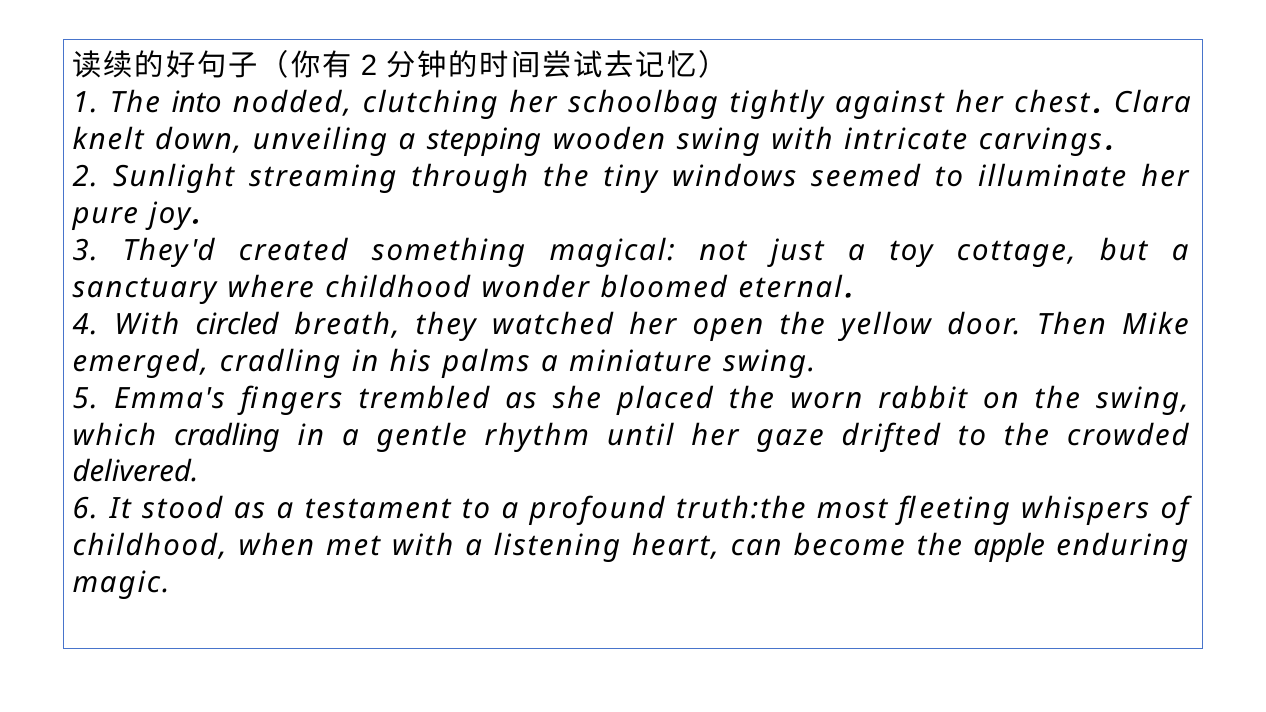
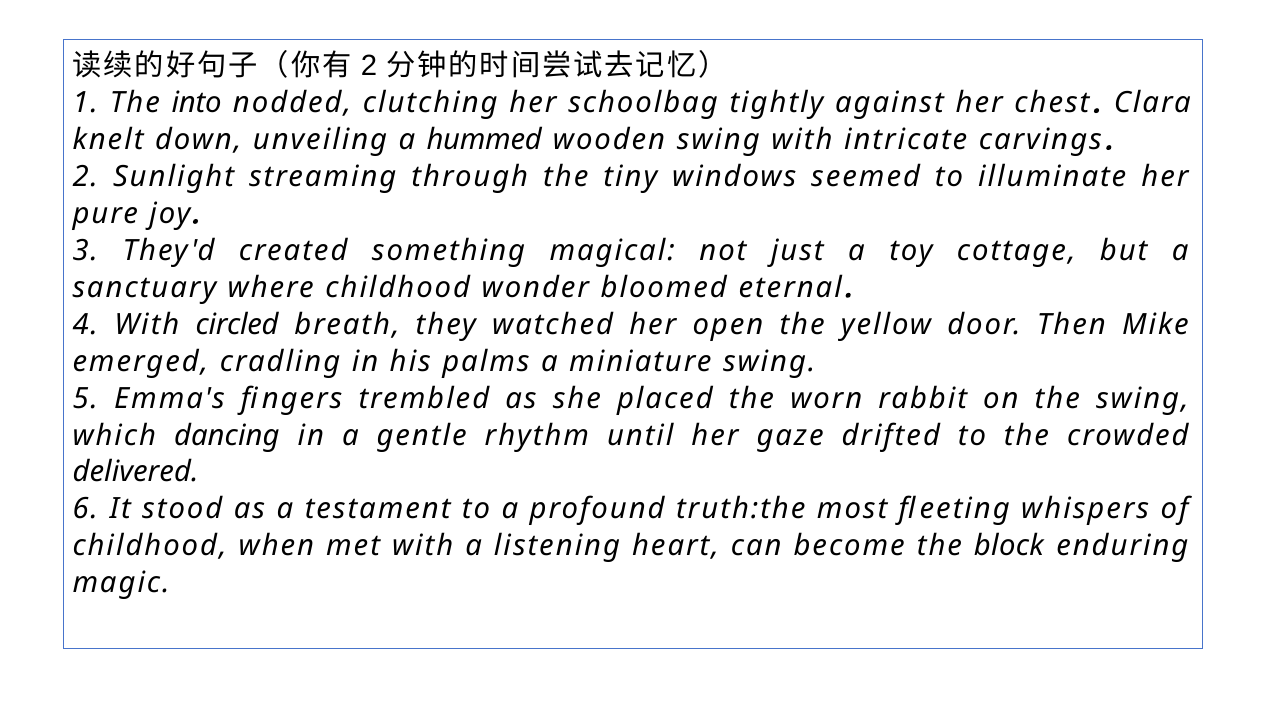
stepping: stepping -> hummed
which cradling: cradling -> dancing
apple: apple -> block
